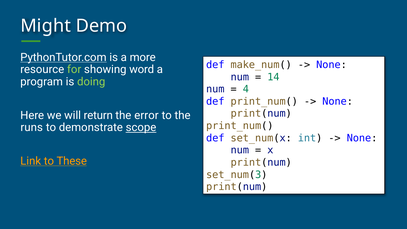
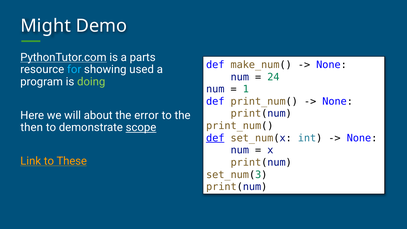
more: more -> parts
for colour: light green -> light blue
word: word -> used
14: 14 -> 24
4: 4 -> 1
return: return -> about
runs: runs -> then
def at (215, 138) underline: none -> present
